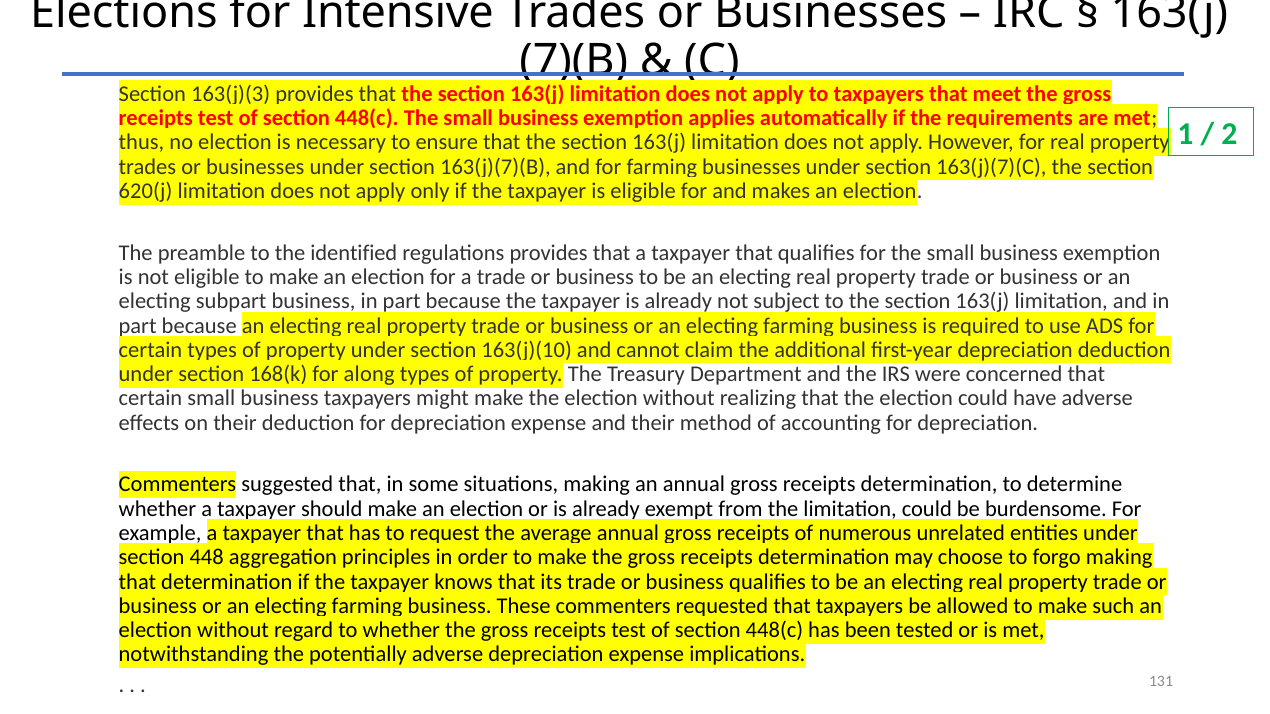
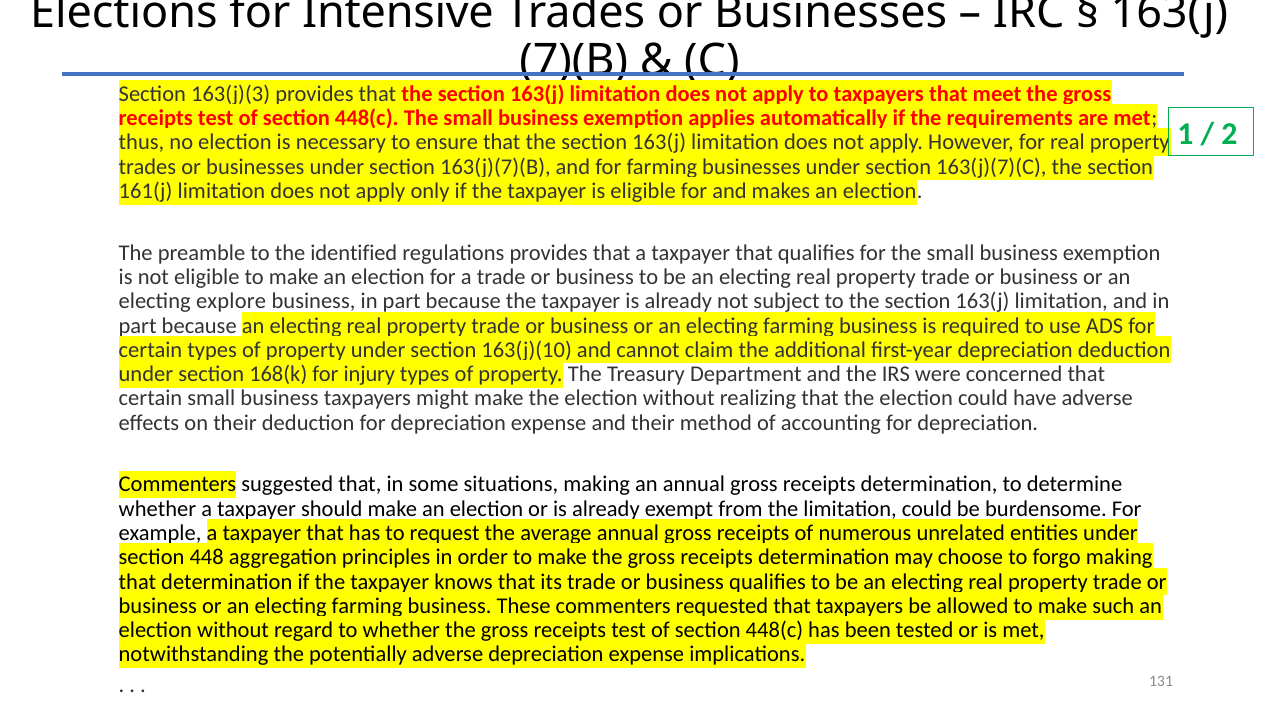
620(j: 620(j -> 161(j
subpart: subpart -> explore
along: along -> injury
